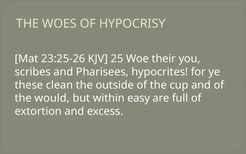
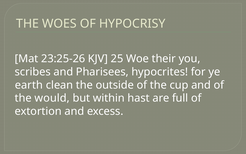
these: these -> earth
easy: easy -> hast
